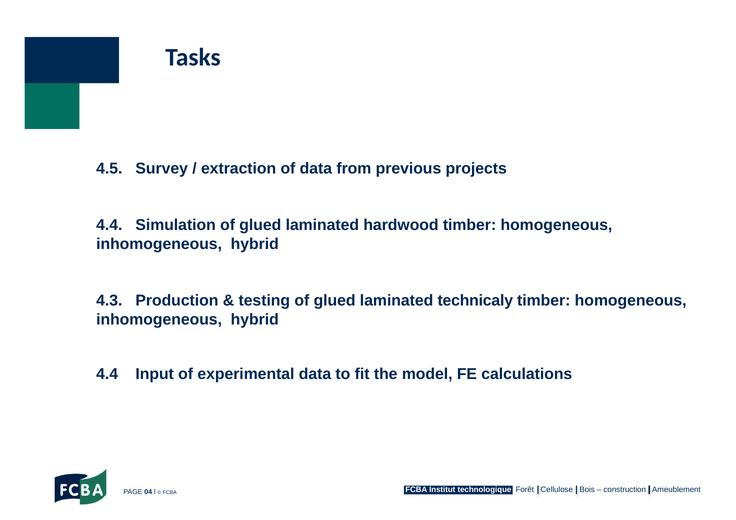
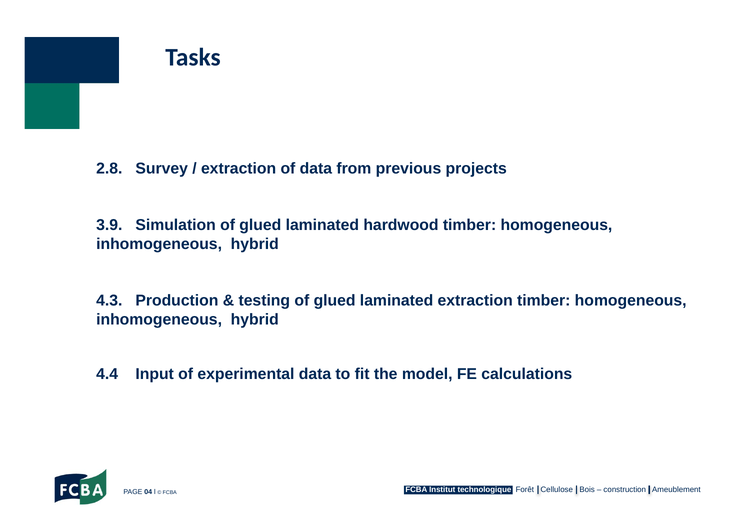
4.5: 4.5 -> 2.8
4.4 at (109, 225): 4.4 -> 3.9
laminated technicaly: technicaly -> extraction
